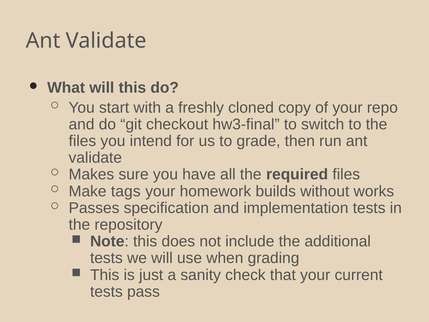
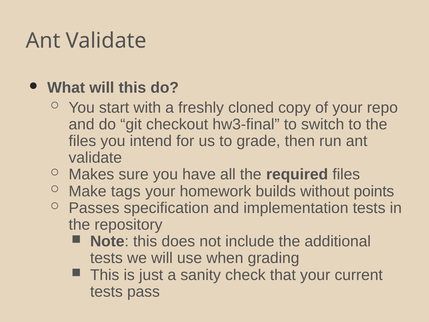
works: works -> points
